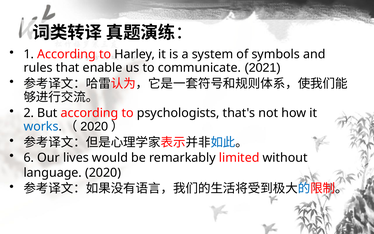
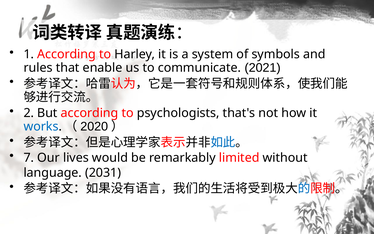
6: 6 -> 7
2020: 2020 -> 2031
